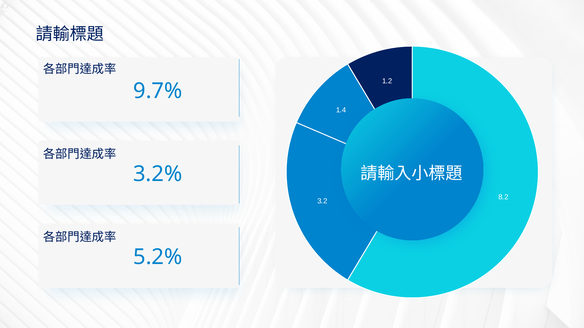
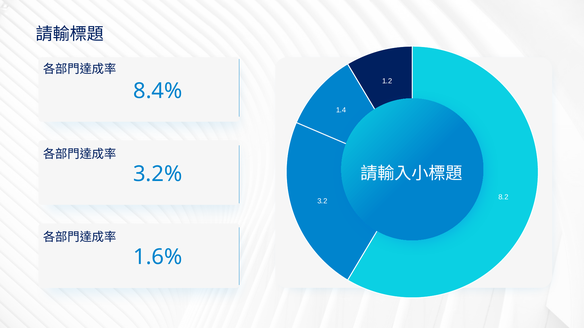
9.7%: 9.7% -> 8.4%
5.2%: 5.2% -> 1.6%
